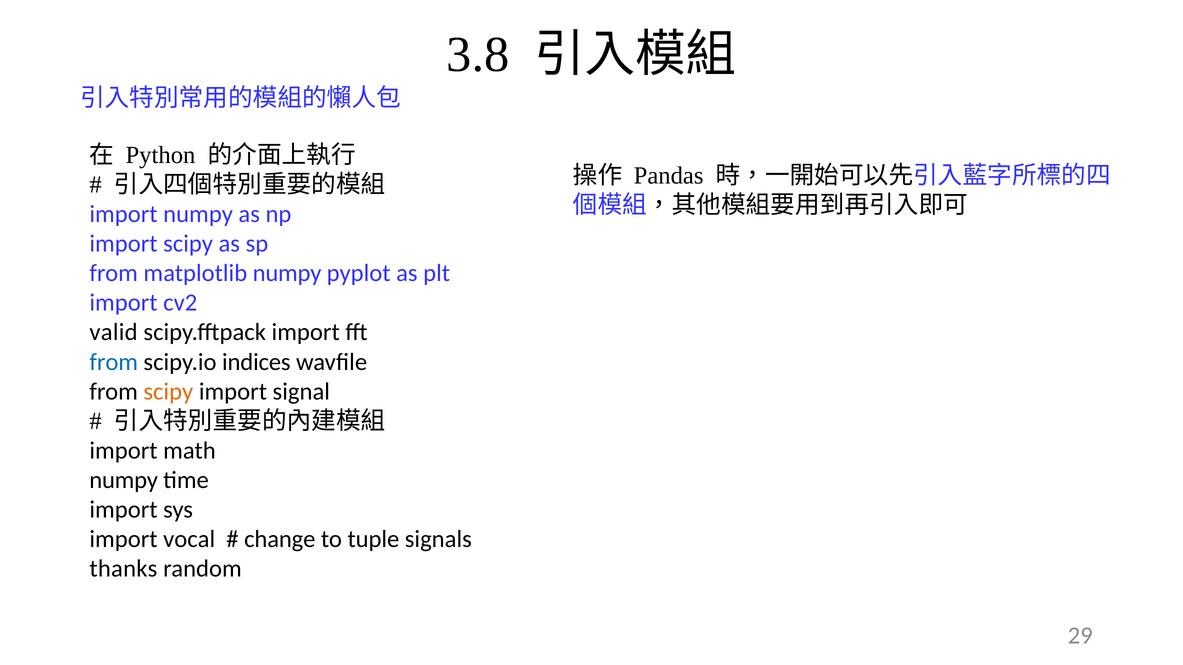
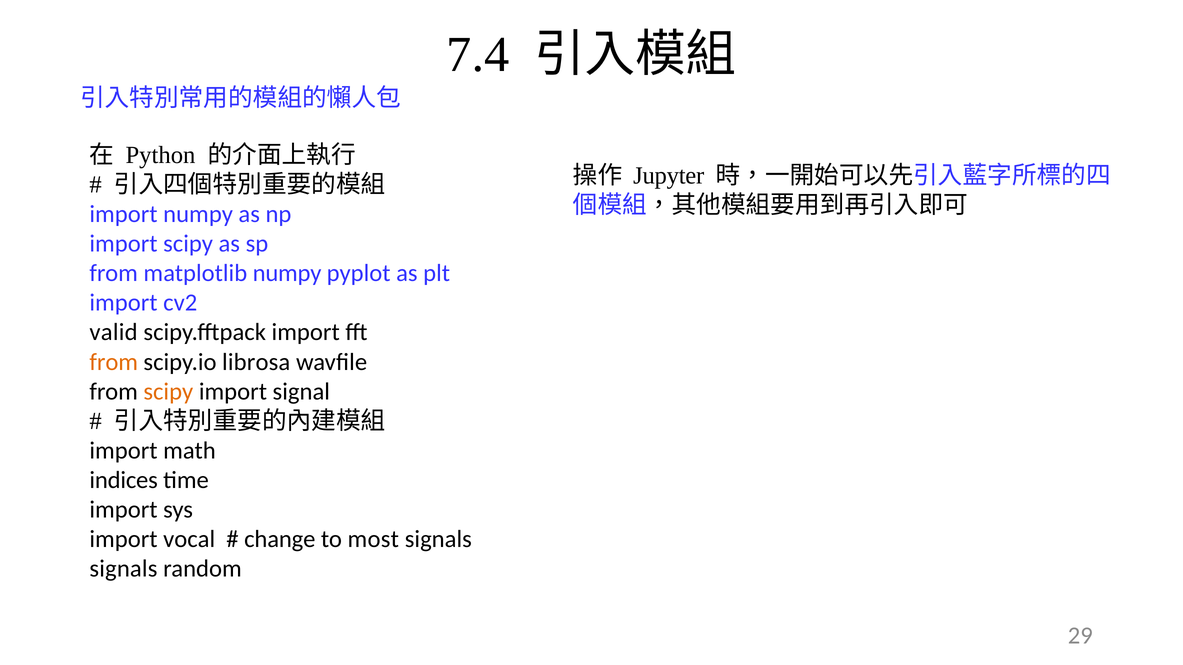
3.8: 3.8 -> 7.4
Pandas: Pandas -> Jupyter
from at (114, 362) colour: blue -> orange
indices: indices -> librosa
numpy at (124, 480): numpy -> indices
tuple: tuple -> most
thanks at (123, 569): thanks -> signals
